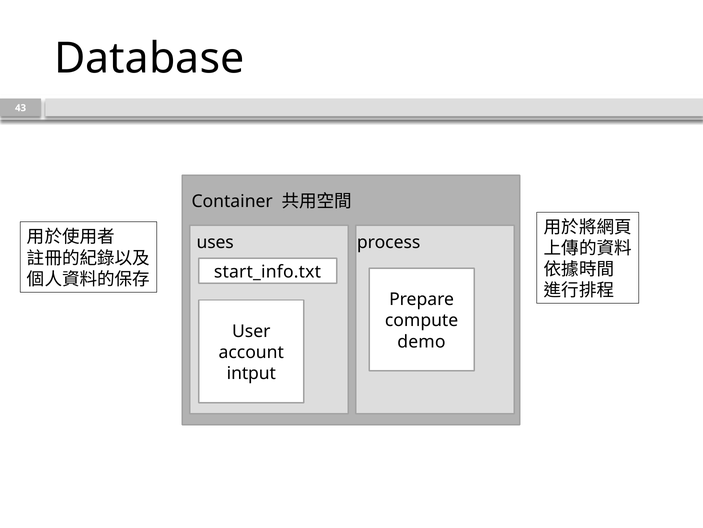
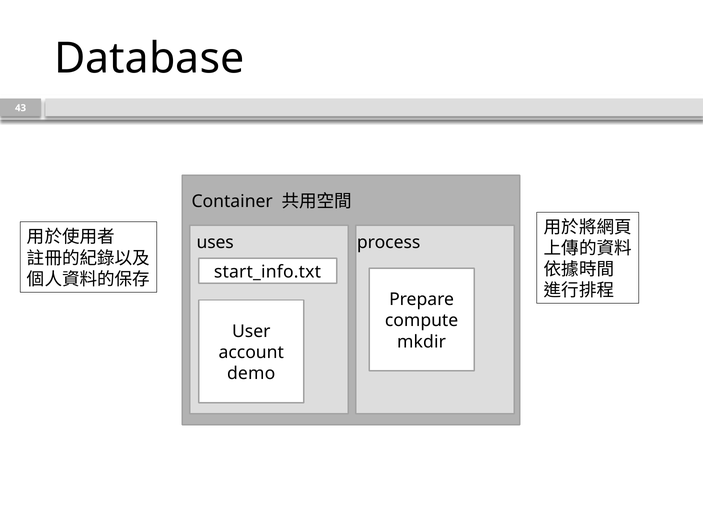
demo: demo -> mkdir
intput: intput -> demo
